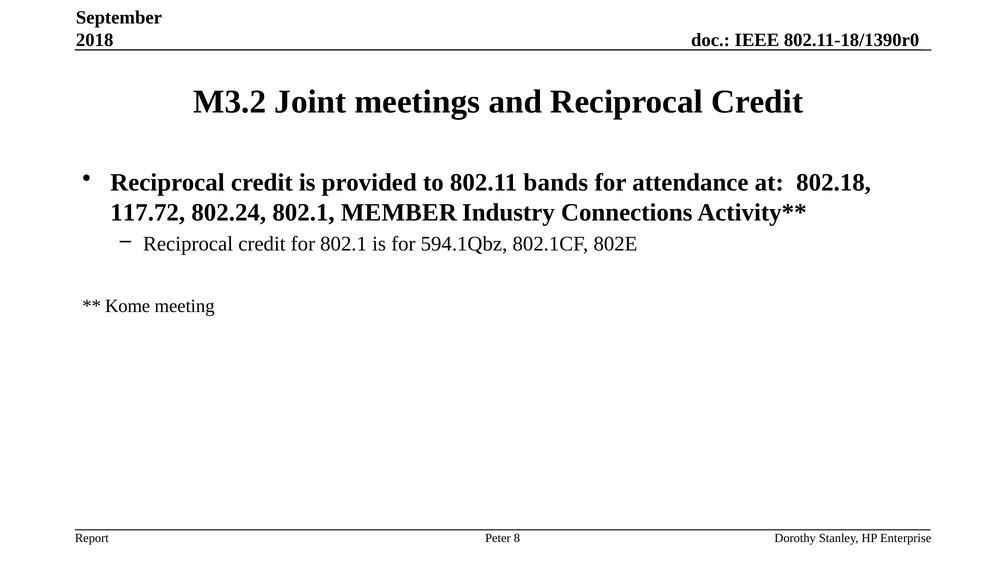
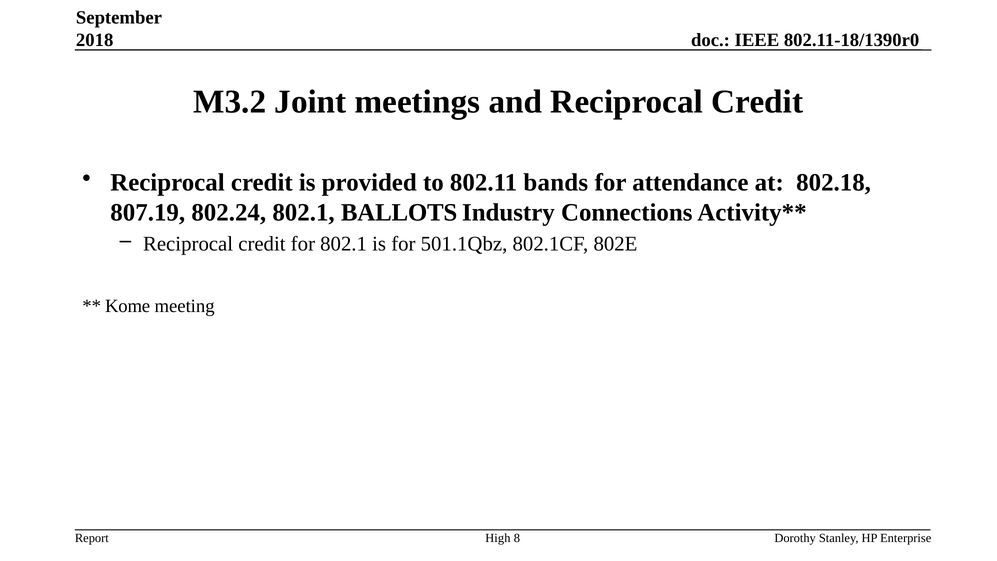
117.72: 117.72 -> 807.19
MEMBER: MEMBER -> BALLOTS
594.1Qbz: 594.1Qbz -> 501.1Qbz
Peter: Peter -> High
